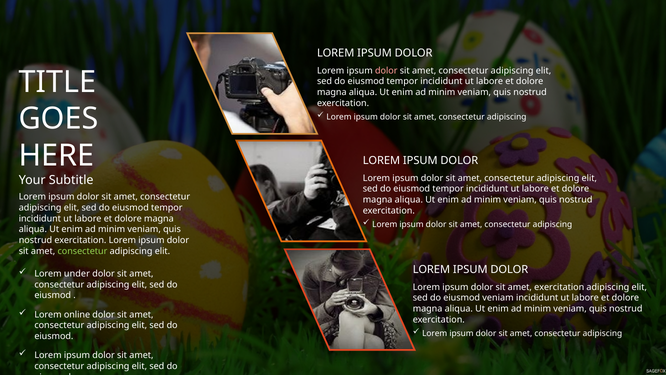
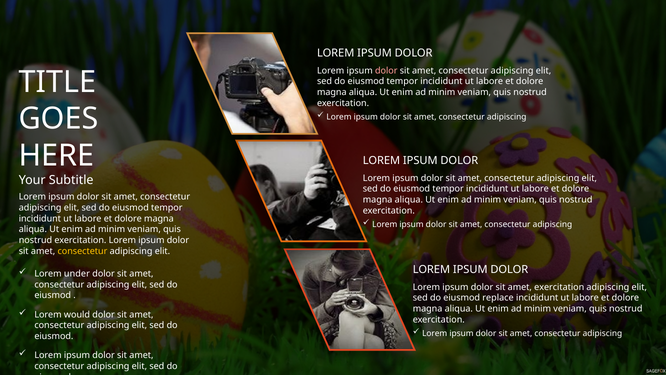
consectetur at (82, 251) colour: light green -> yellow
eiusmod veniam: veniam -> replace
online: online -> would
